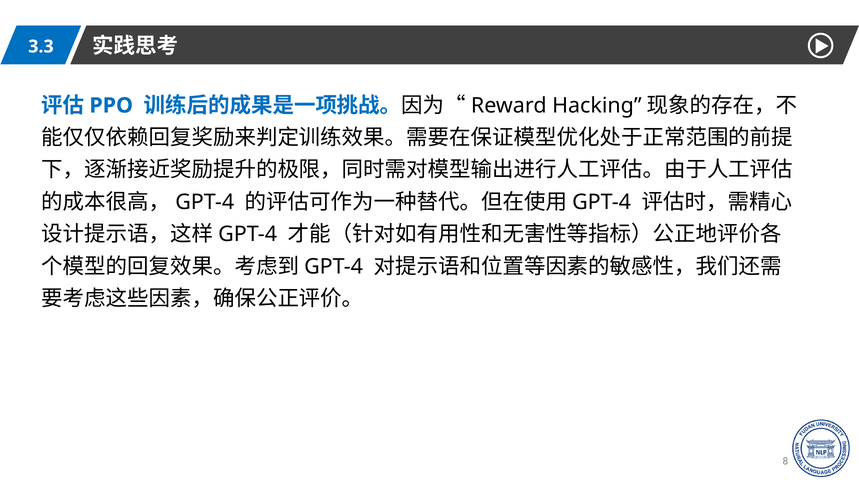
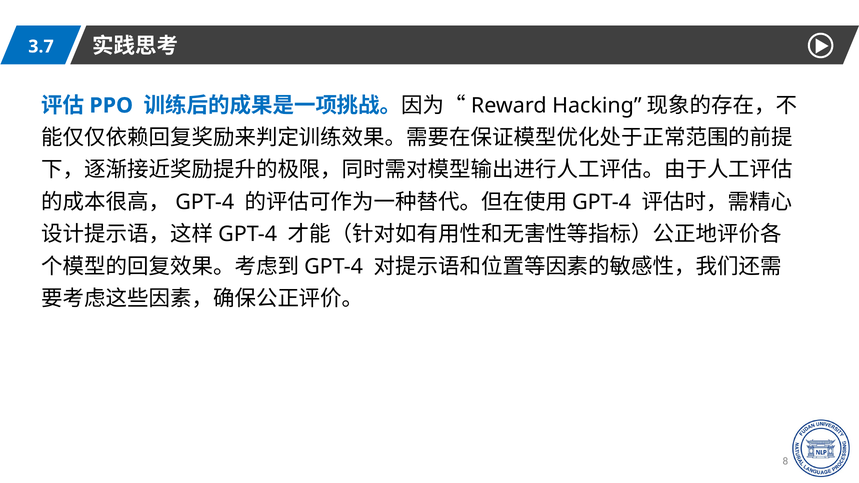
3.3: 3.3 -> 3.7
